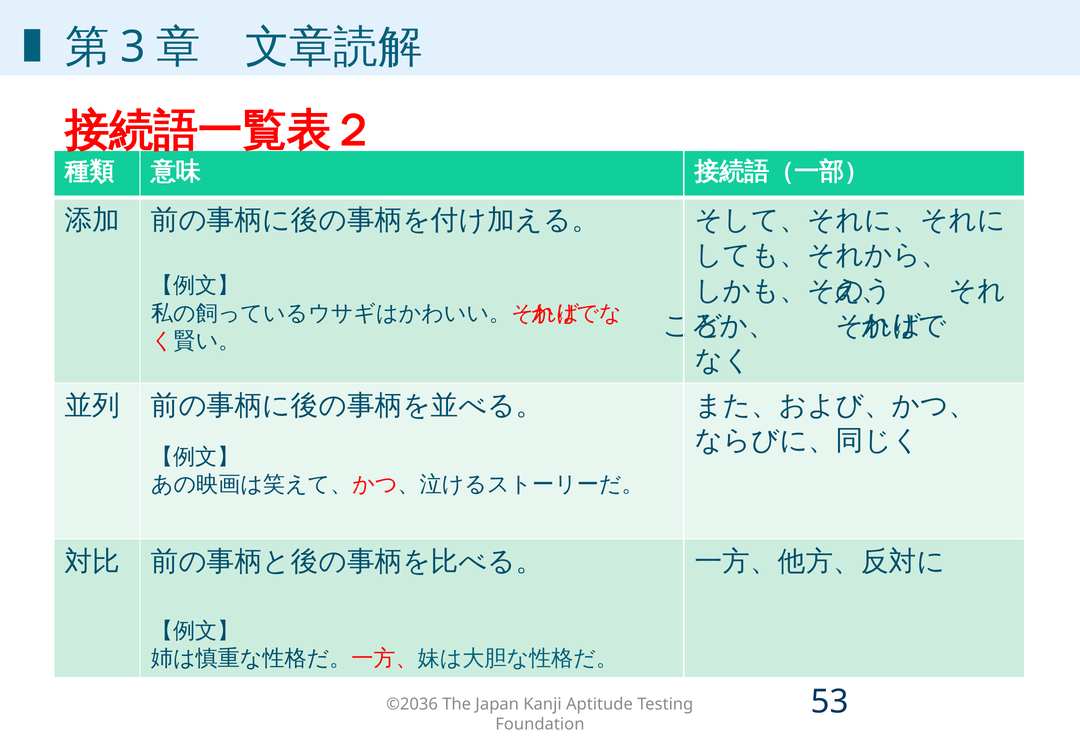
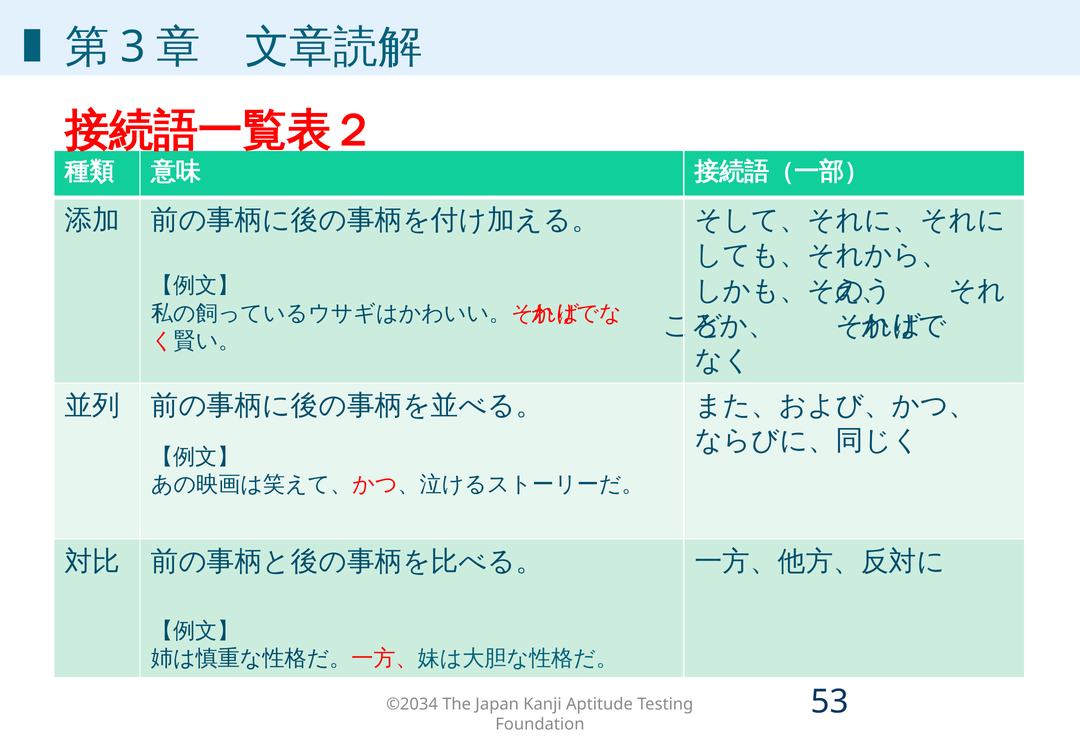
©2036: ©2036 -> ©2034
